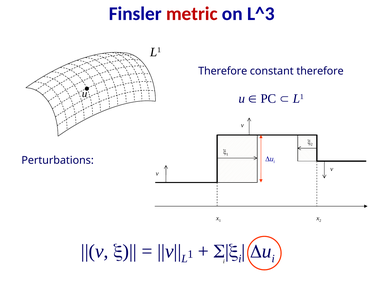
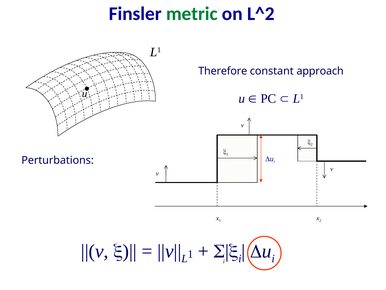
metric colour: red -> green
L^3: L^3 -> L^2
constant therefore: therefore -> approach
